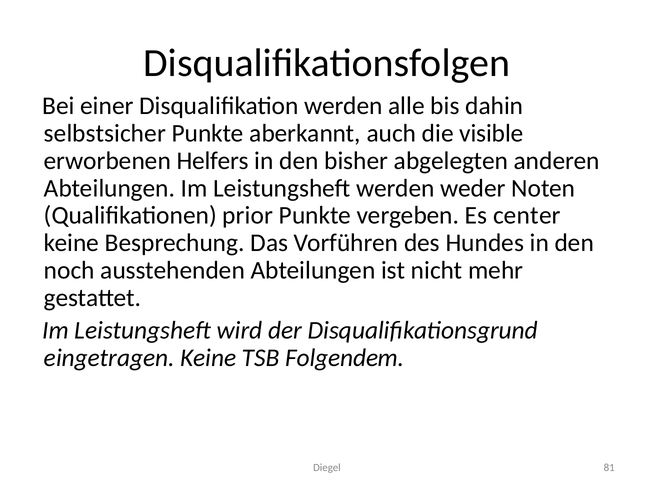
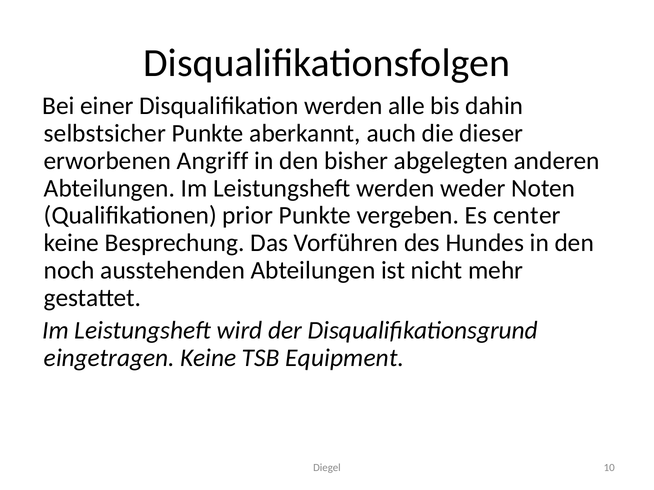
visible: visible -> dieser
Helfers: Helfers -> Angriff
Folgendem: Folgendem -> Equipment
81: 81 -> 10
